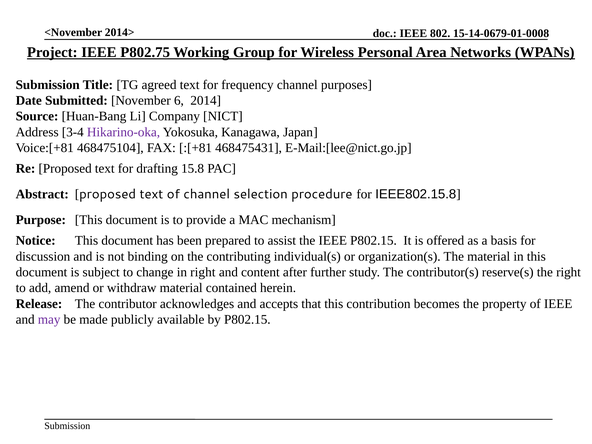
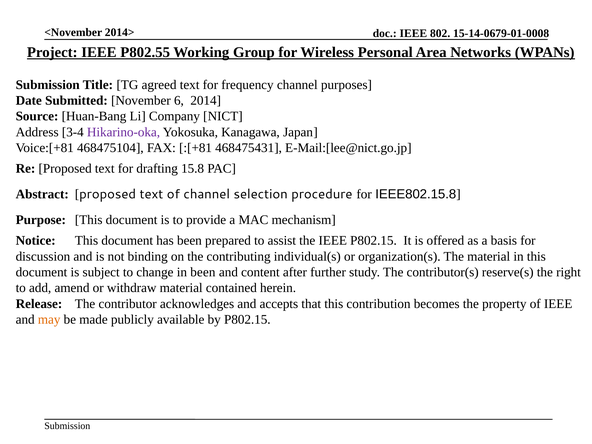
P802.75: P802.75 -> P802.55
in right: right -> been
may colour: purple -> orange
